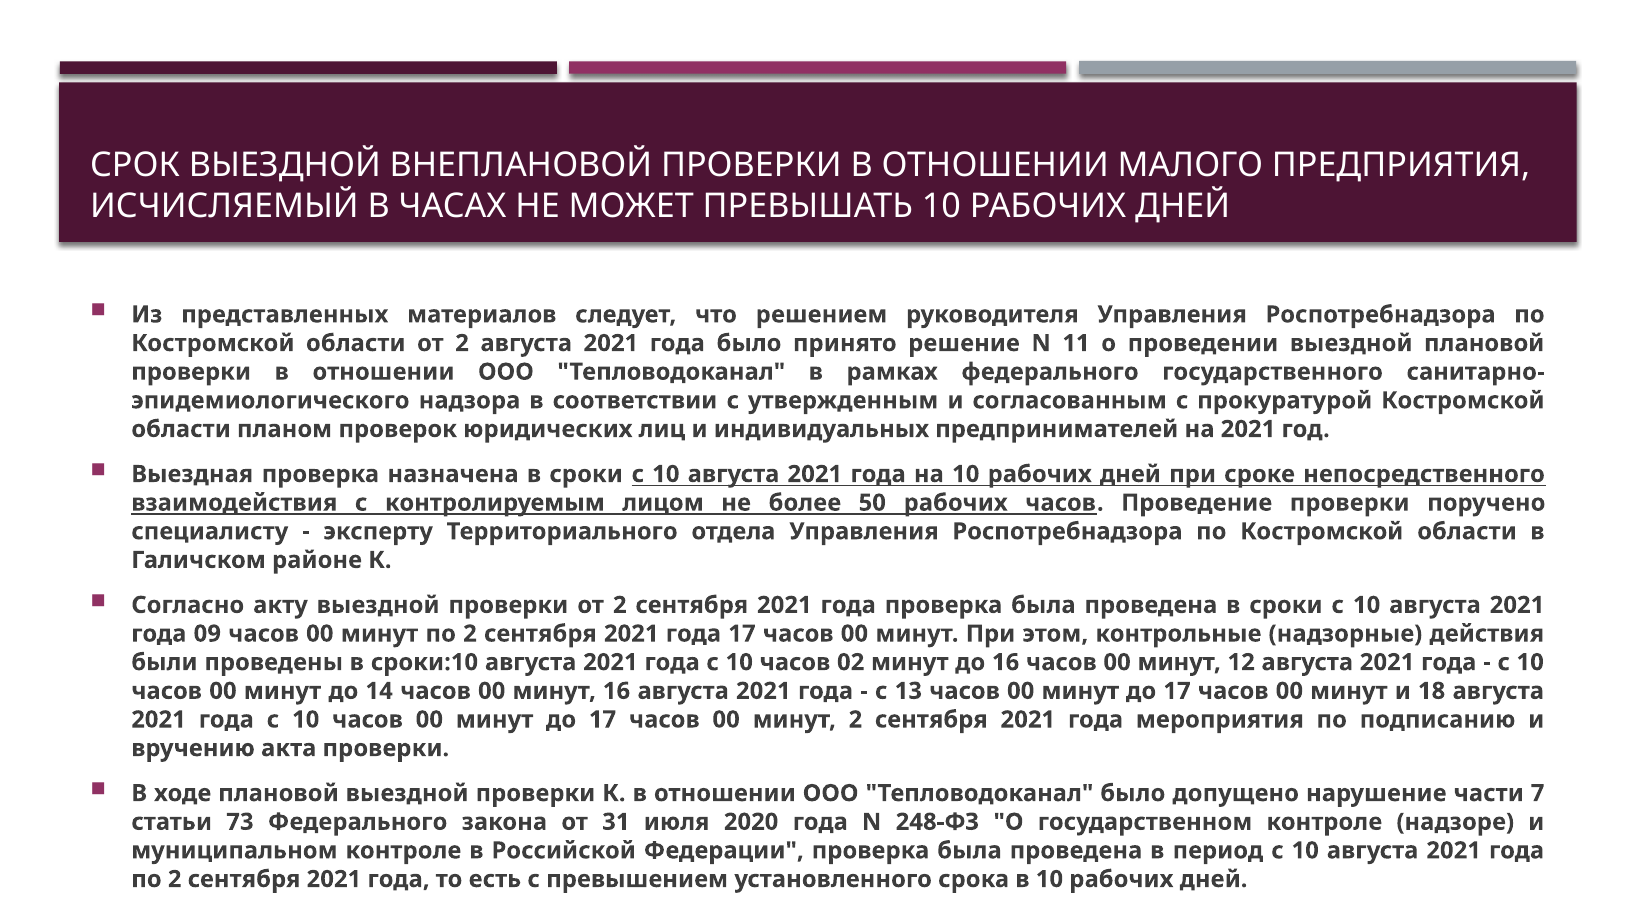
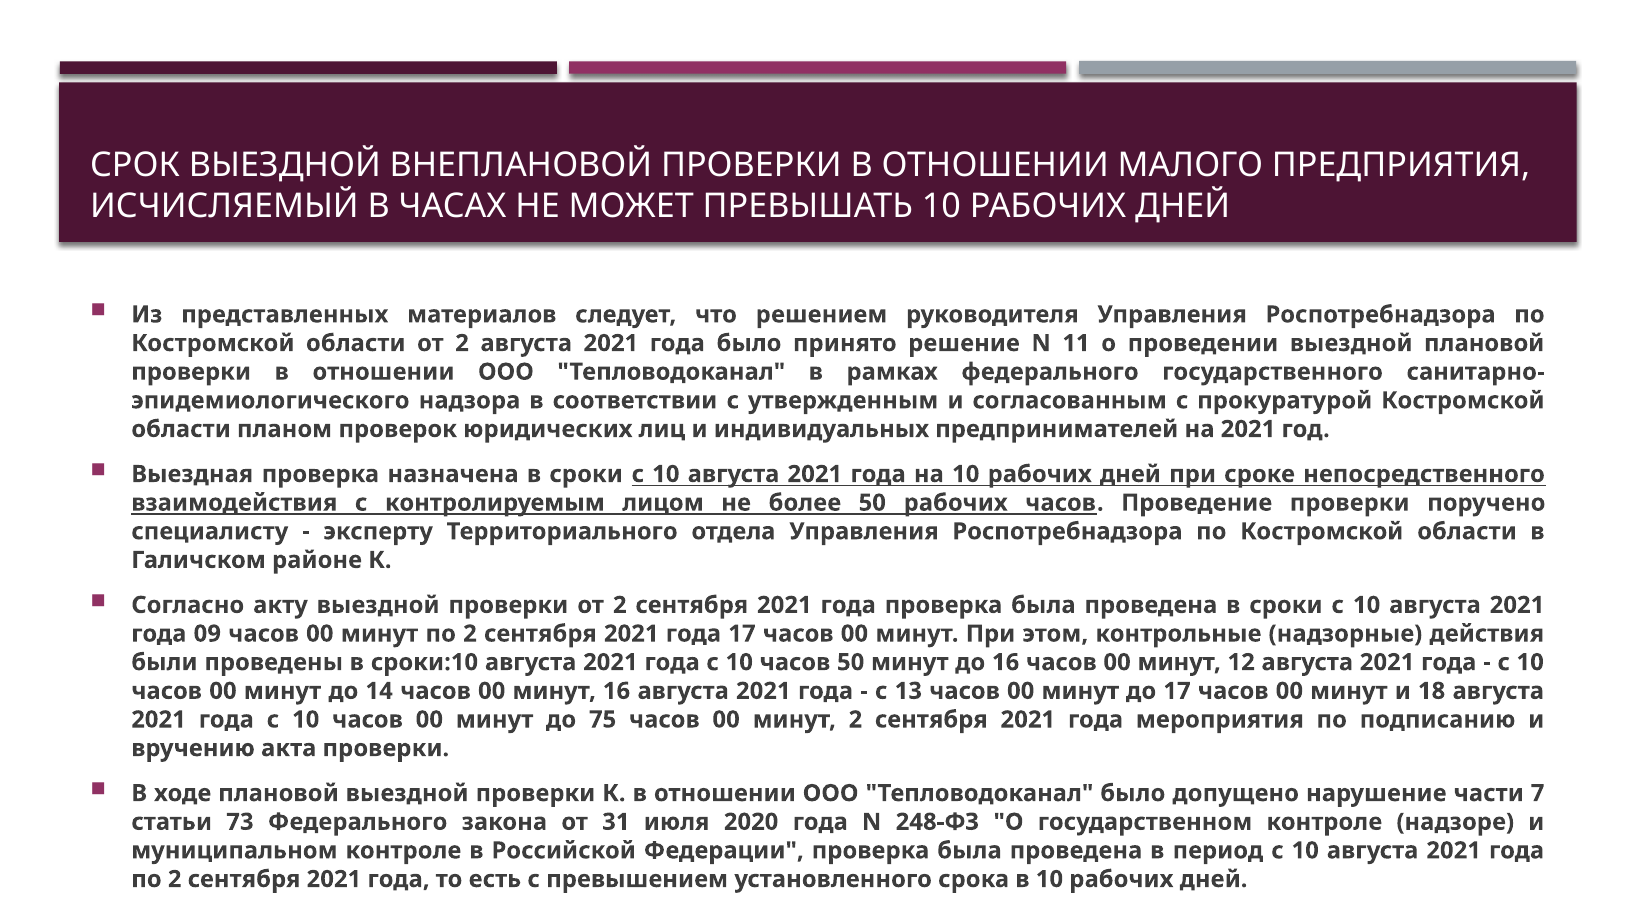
часов 02: 02 -> 50
17 at (603, 720): 17 -> 75
